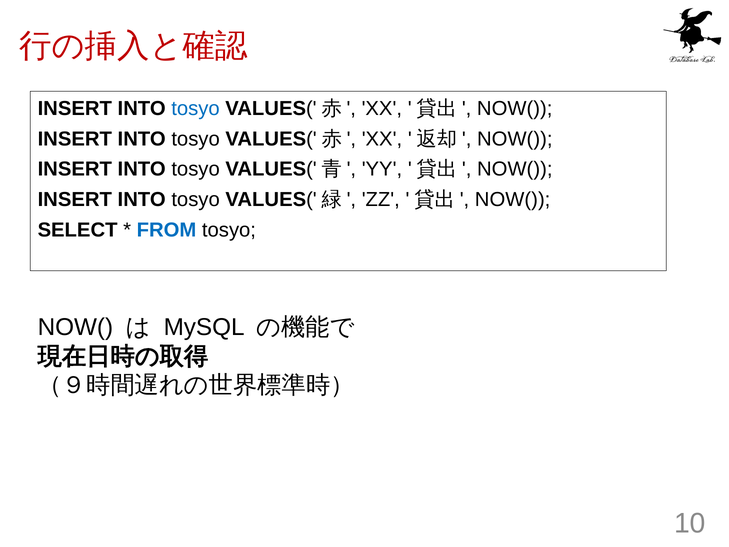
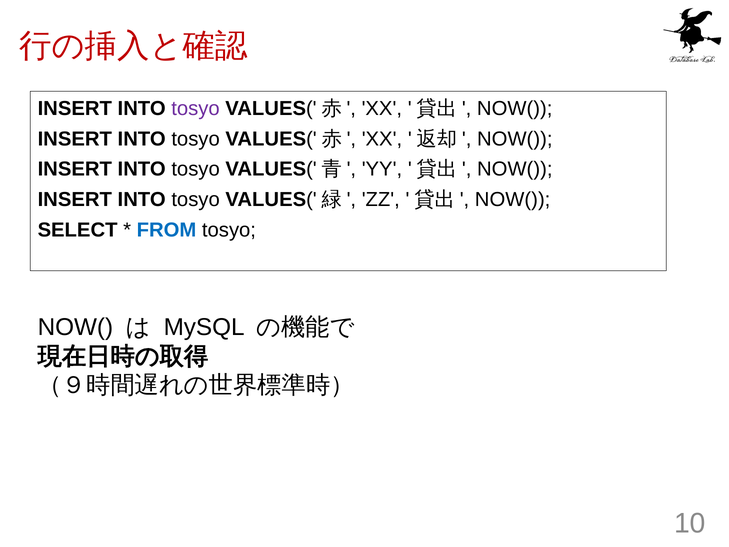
tosyo at (195, 108) colour: blue -> purple
